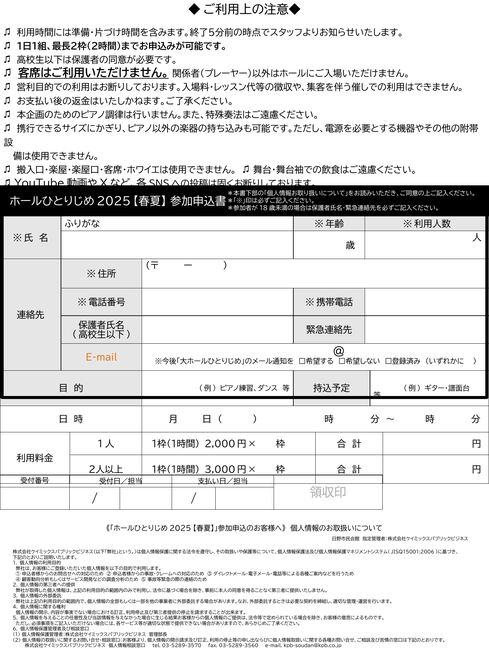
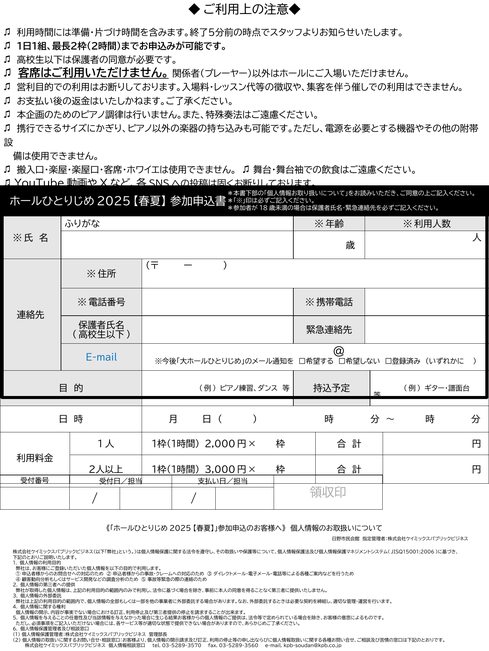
E-mail at (101, 358) colour: orange -> blue
